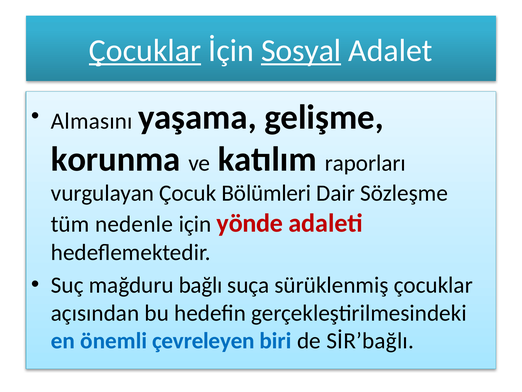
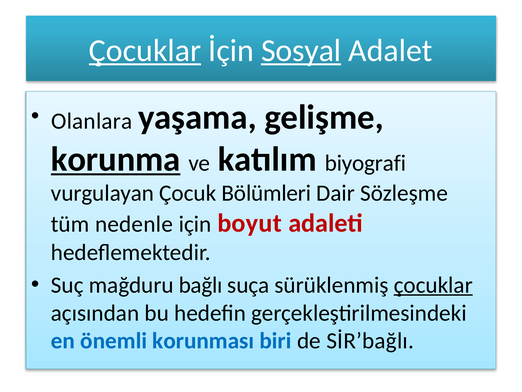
Almasını: Almasını -> Olanlara
korunma underline: none -> present
raporları: raporları -> biyografi
yönde: yönde -> boyut
çocuklar at (433, 285) underline: none -> present
çevreleyen: çevreleyen -> korunması
